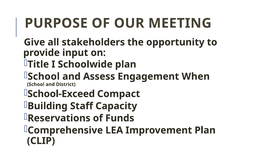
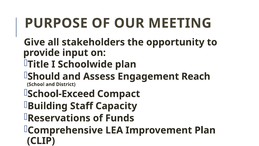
School at (44, 76): School -> Should
When: When -> Reach
